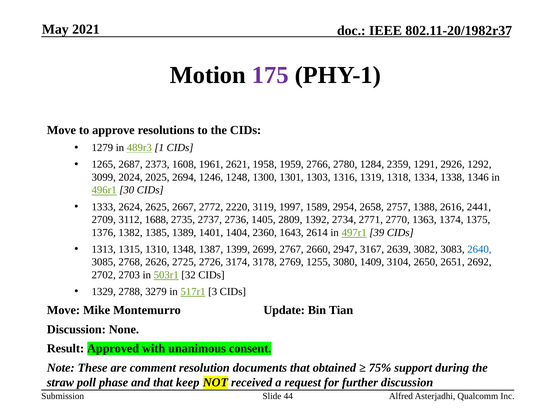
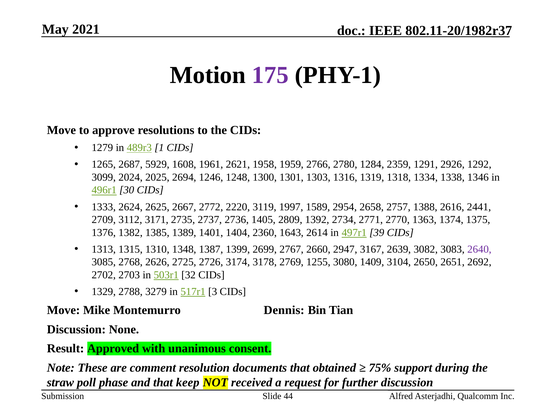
2373: 2373 -> 5929
1688: 1688 -> 3171
2640 colour: blue -> purple
Update: Update -> Dennis
